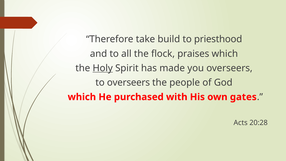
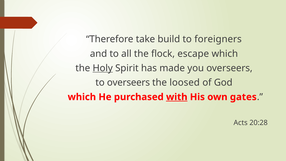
priesthood: priesthood -> foreigners
praises: praises -> escape
people: people -> loosed
with underline: none -> present
